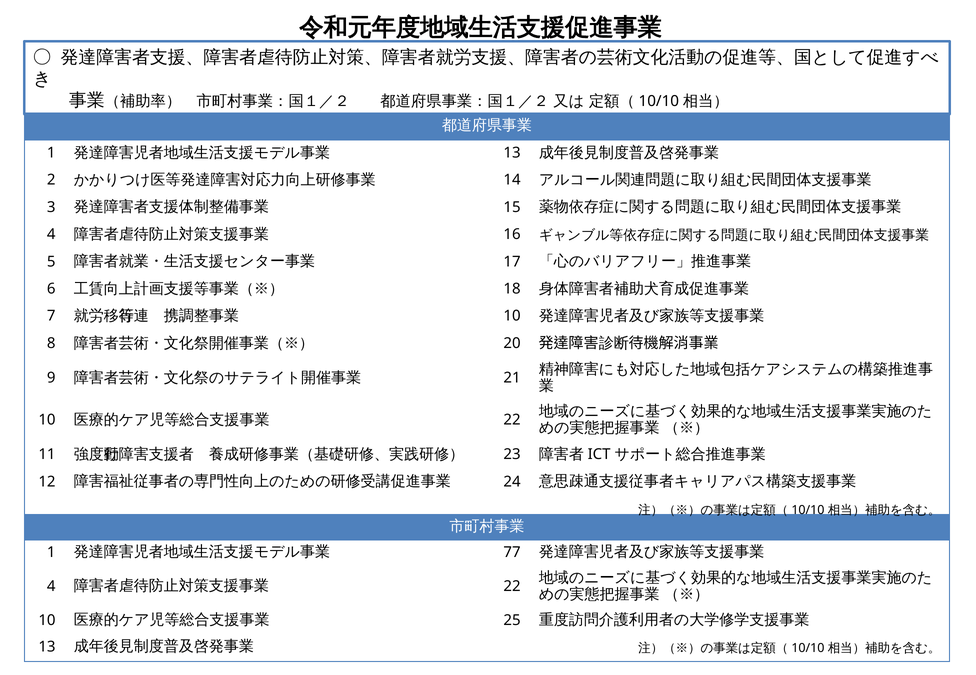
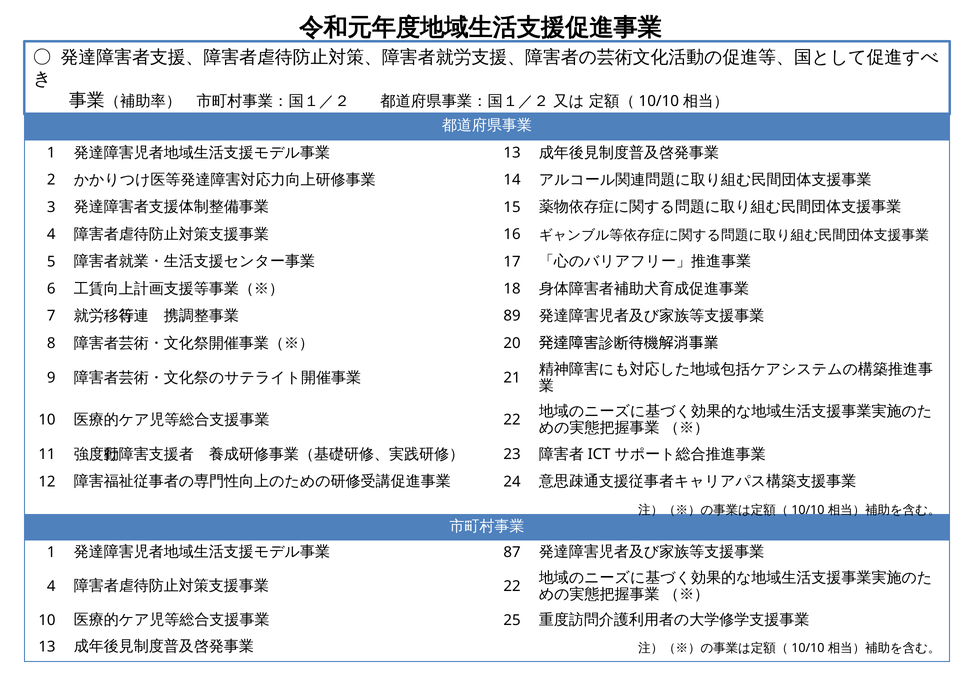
10 at (512, 316): 10 -> 89
77: 77 -> 87
